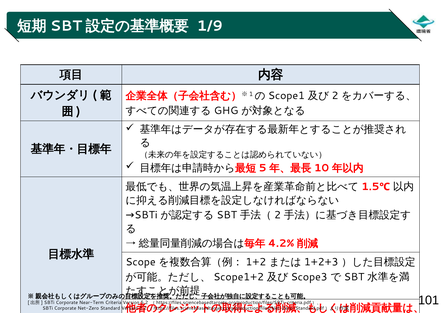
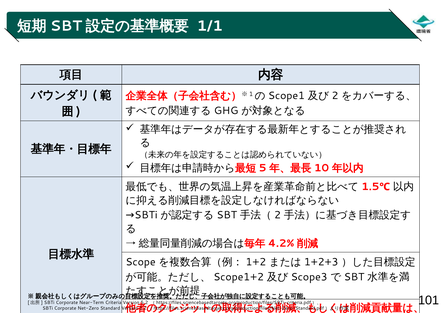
1/9: 1/9 -> 1/1
